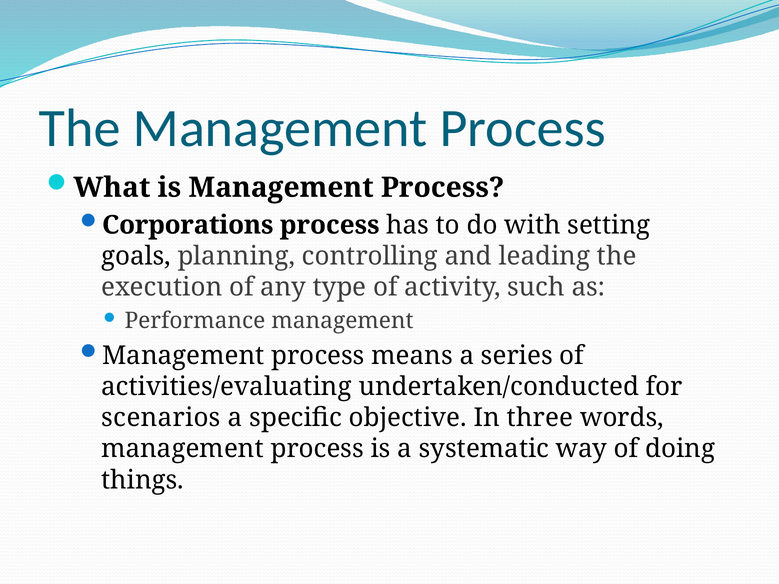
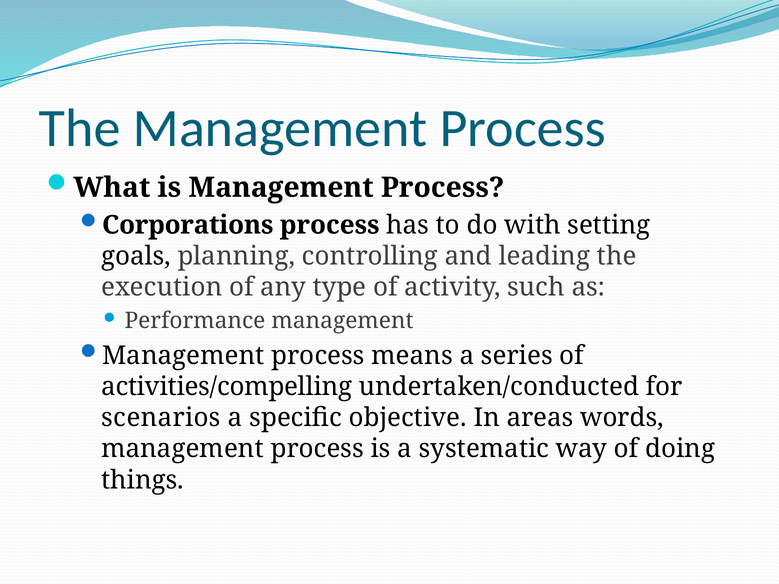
activities/evaluating: activities/evaluating -> activities/compelling
three: three -> areas
